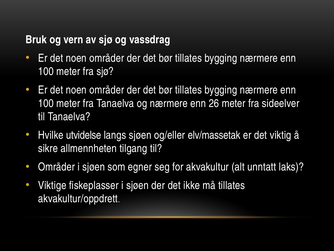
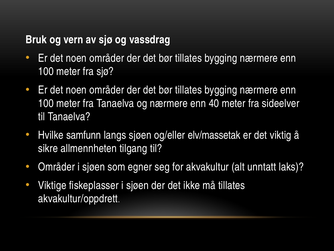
26: 26 -> 40
utvidelse: utvidelse -> samfunn
